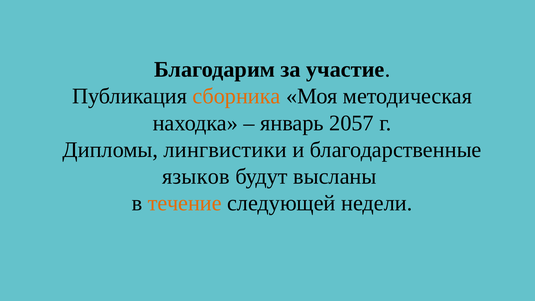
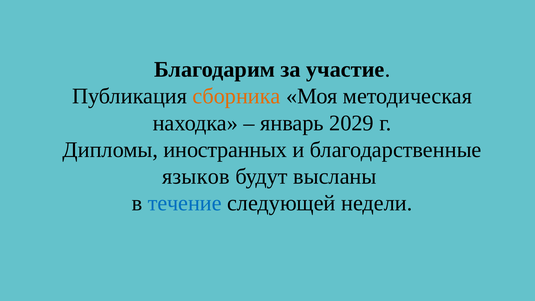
2057: 2057 -> 2029
лингвистики: лингвистики -> иностранных
течение colour: orange -> blue
